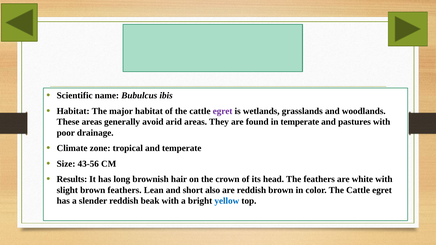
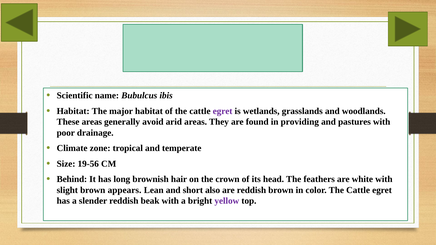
in temperate: temperate -> providing
43-56: 43-56 -> 19-56
Results: Results -> Behind
brown feathers: feathers -> appears
yellow colour: blue -> purple
